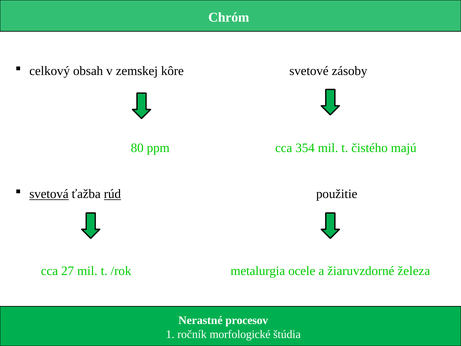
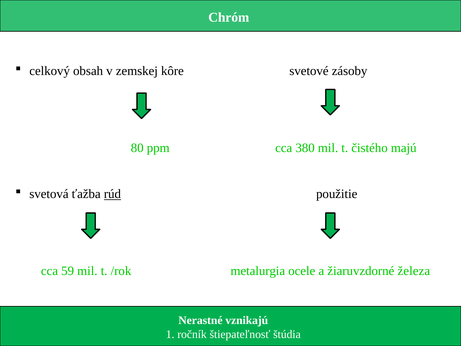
354: 354 -> 380
svetová underline: present -> none
27: 27 -> 59
procesov: procesov -> vznikajú
morfologické: morfologické -> štiepateľnosť
